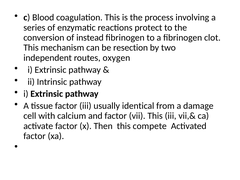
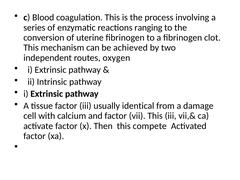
protect: protect -> ranging
instead: instead -> uterine
resection: resection -> achieved
